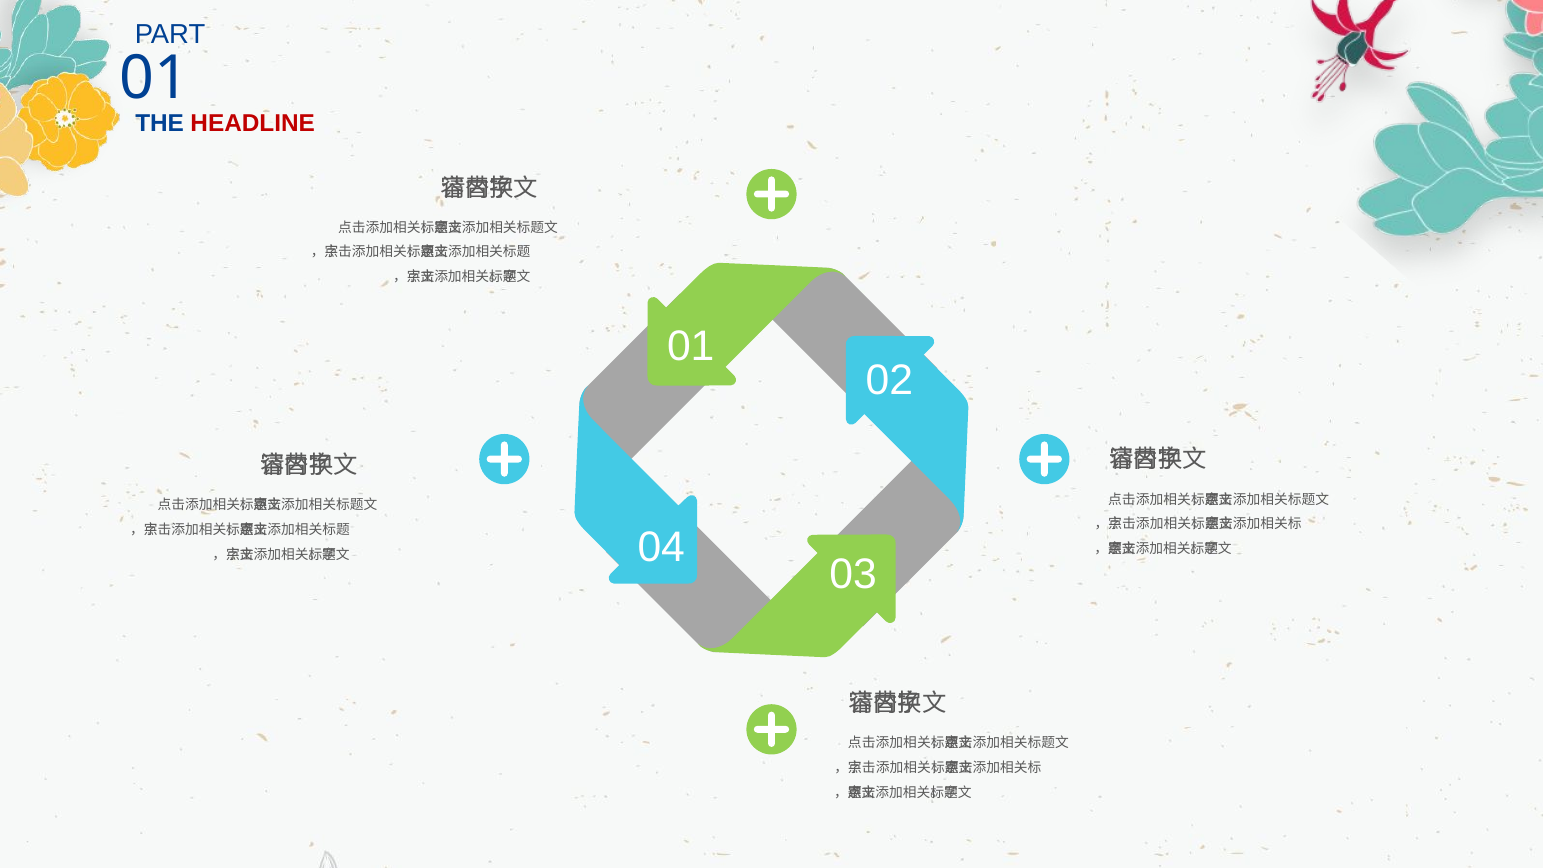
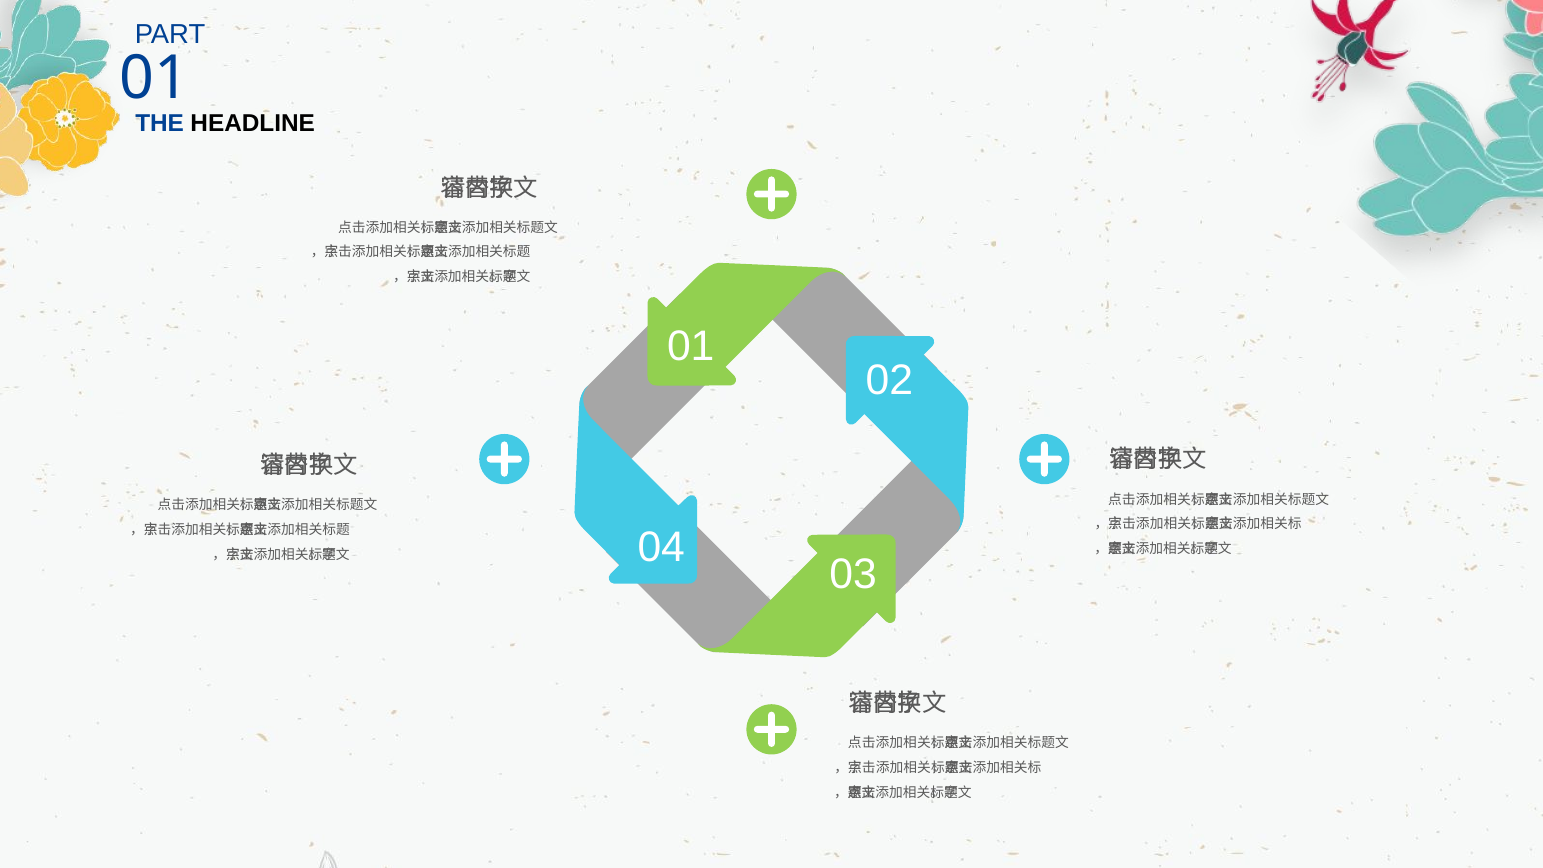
HEADLINE colour: red -> black
